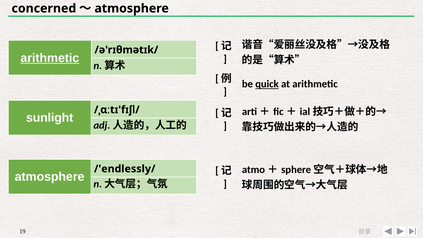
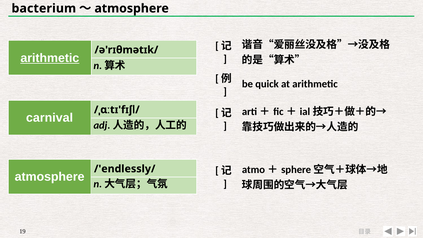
concerned: concerned -> bacterium
quick underline: present -> none
sunlight: sunlight -> carnival
